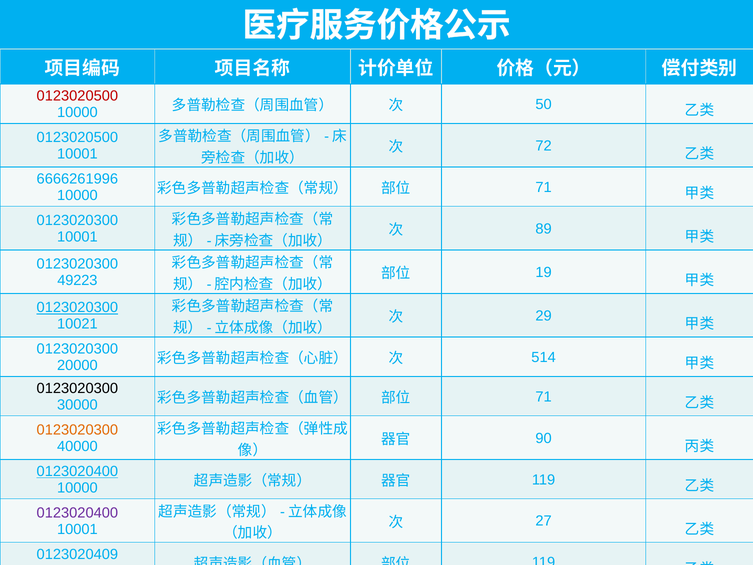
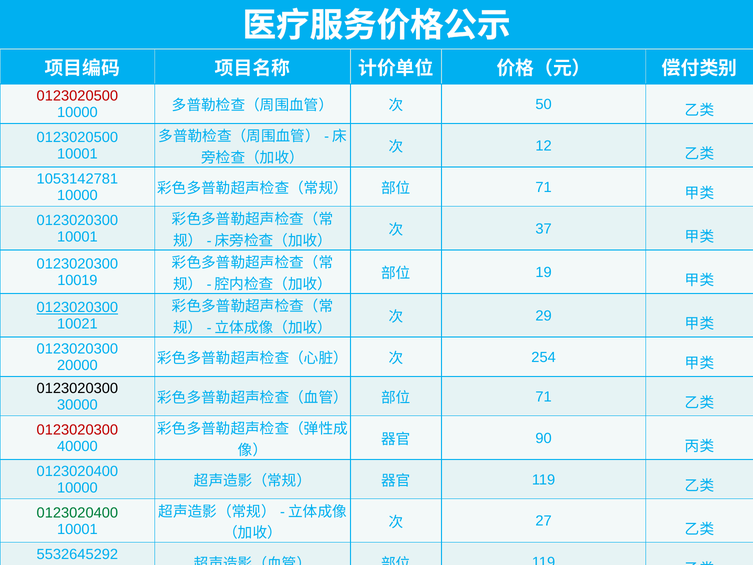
72: 72 -> 12
6666261996: 6666261996 -> 1053142781
89: 89 -> 37
49223: 49223 -> 10019
514: 514 -> 254
0123020300 at (77, 430) colour: orange -> red
0123020400 at (77, 471) underline: present -> none
0123020400 at (77, 513) colour: purple -> green
0123020409: 0123020409 -> 5532645292
